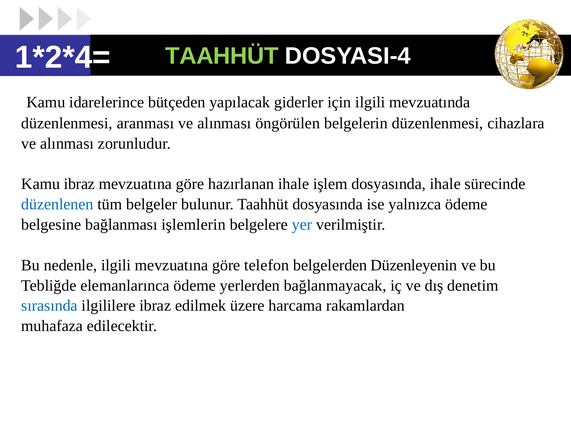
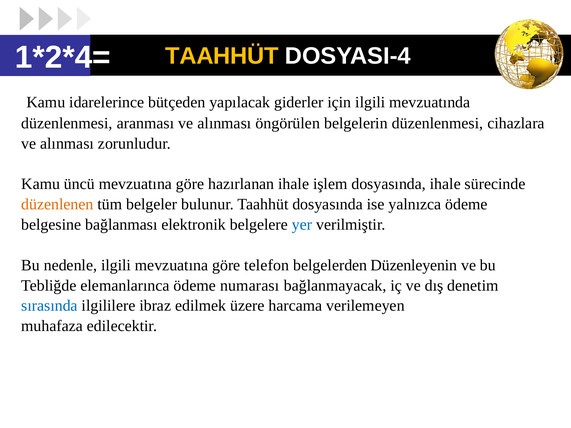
TAAHHÜT at (222, 56) colour: light green -> yellow
Kamu ibraz: ibraz -> üncü
düzenlenen colour: blue -> orange
işlemlerin: işlemlerin -> elektronik
yerlerden: yerlerden -> numarası
rakamlardan: rakamlardan -> verilemeyen
